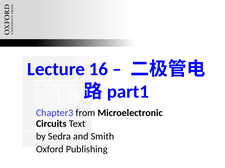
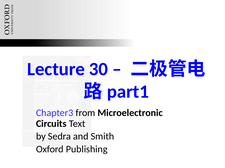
16: 16 -> 30
